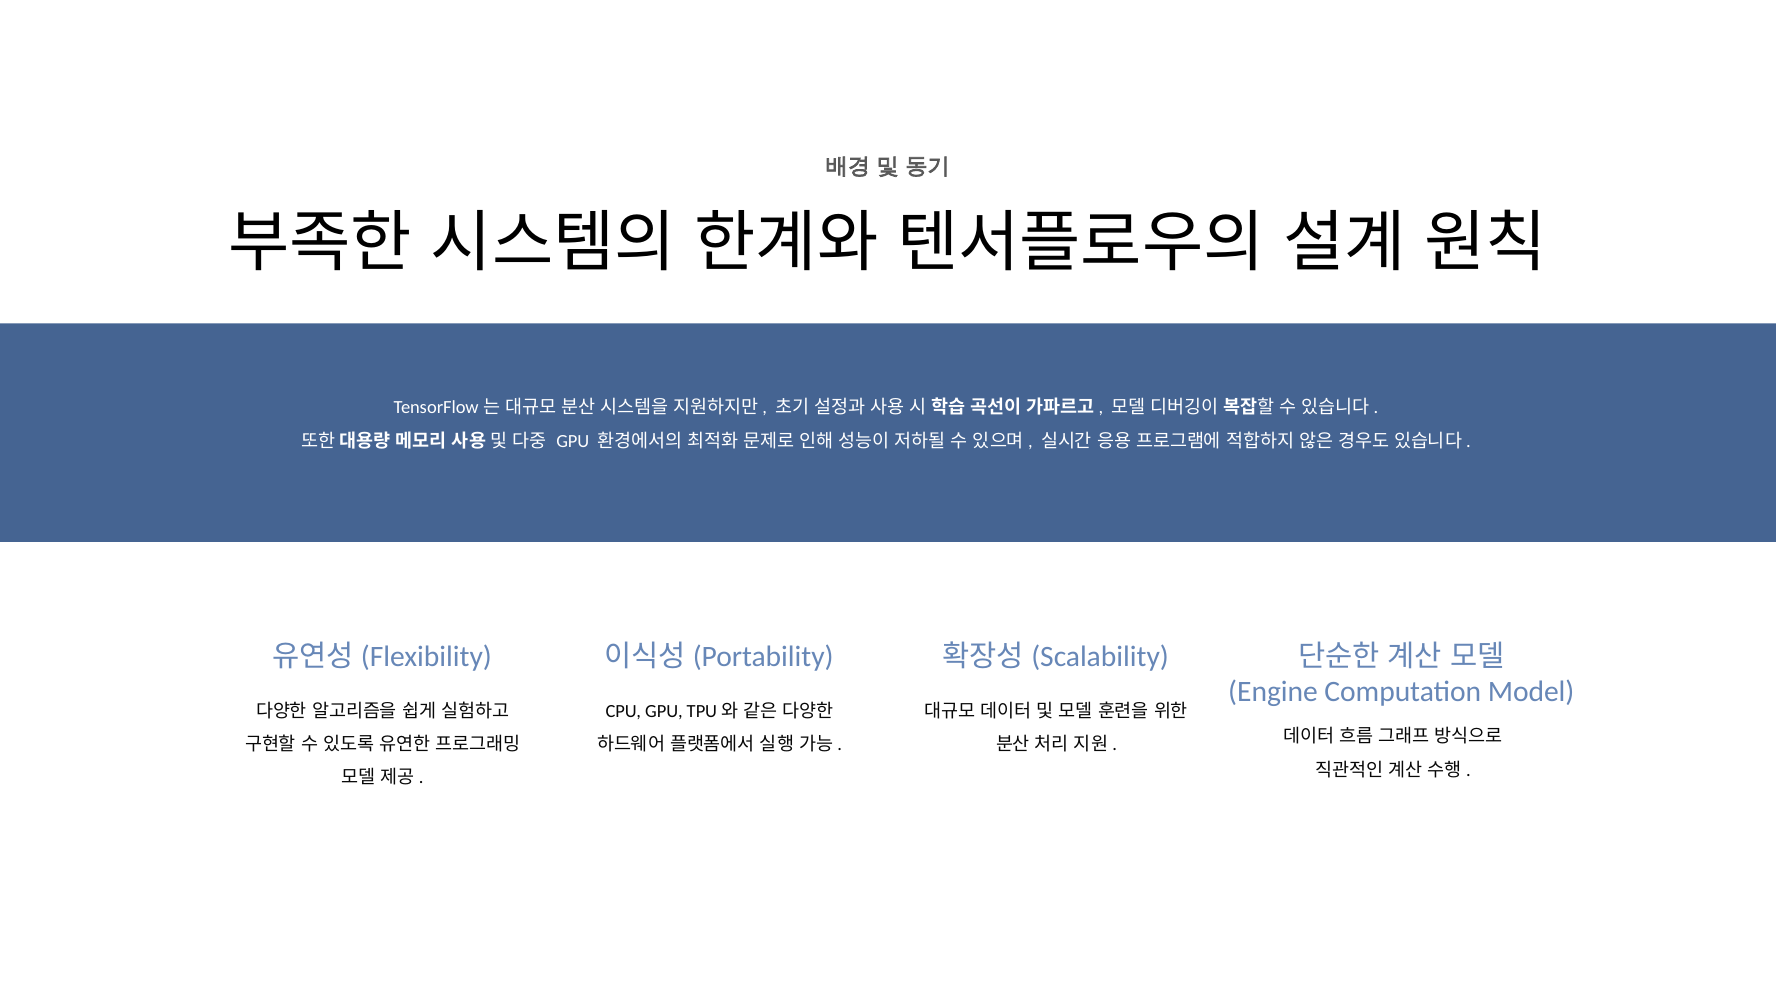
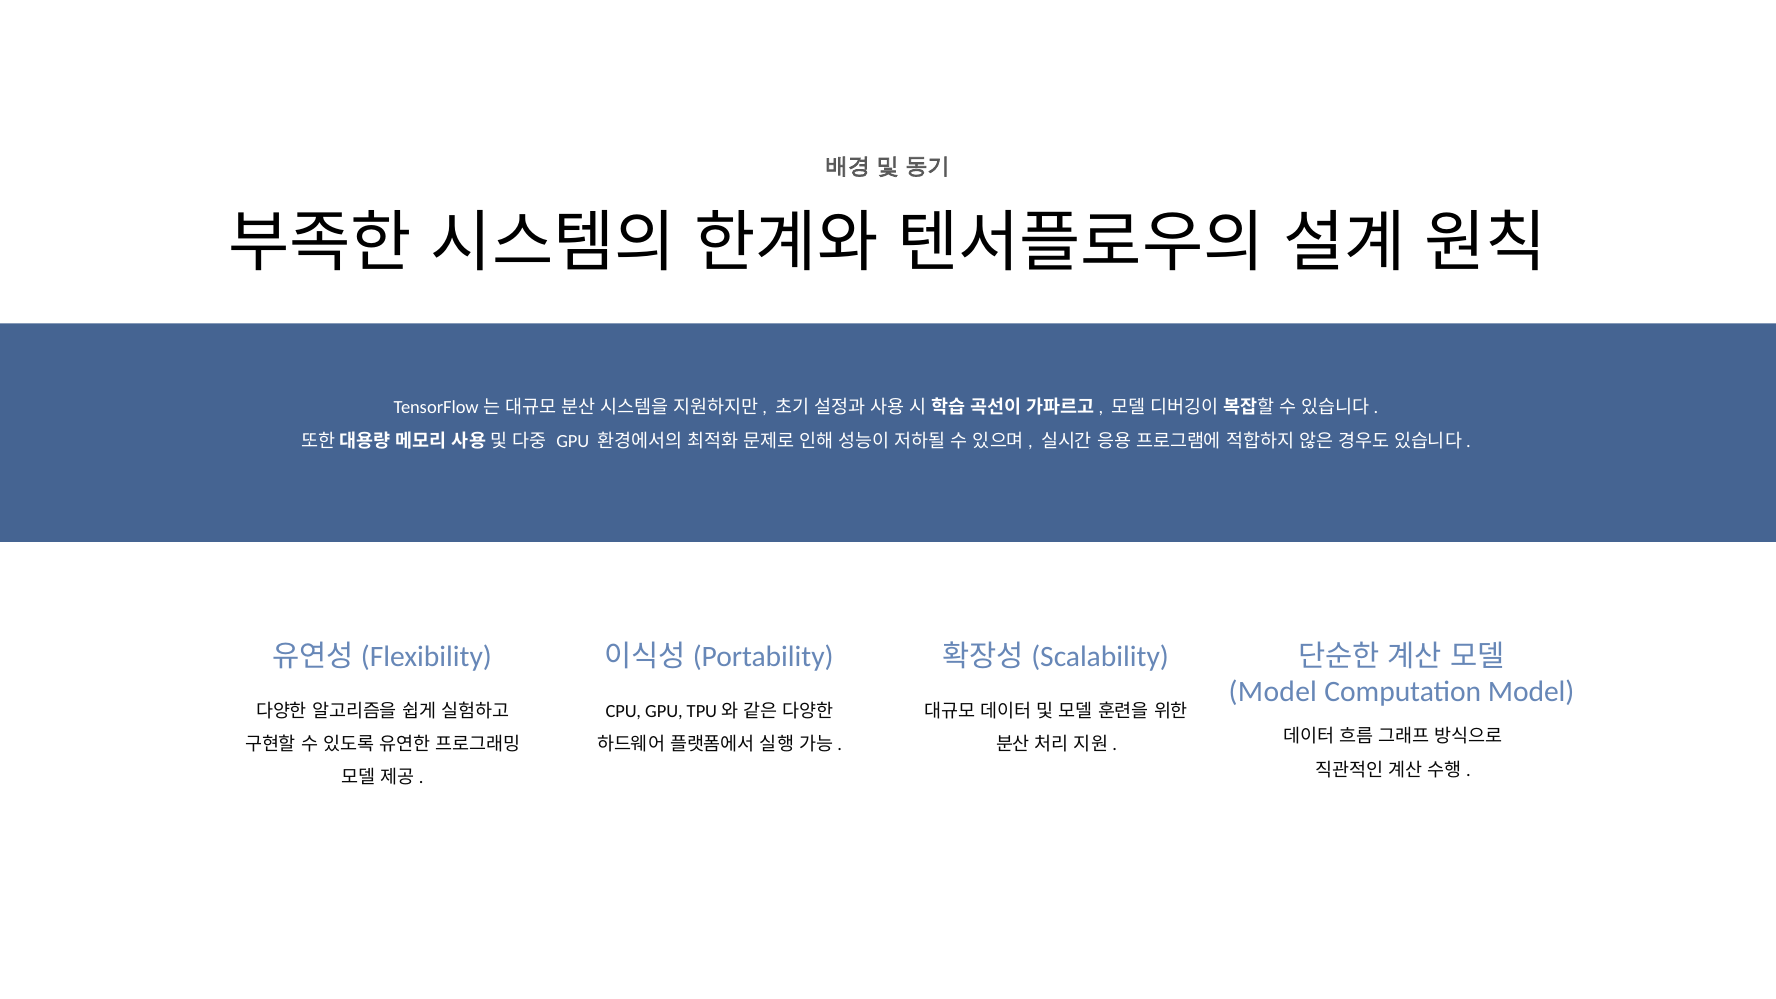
Engine at (1273, 692): Engine -> Model
